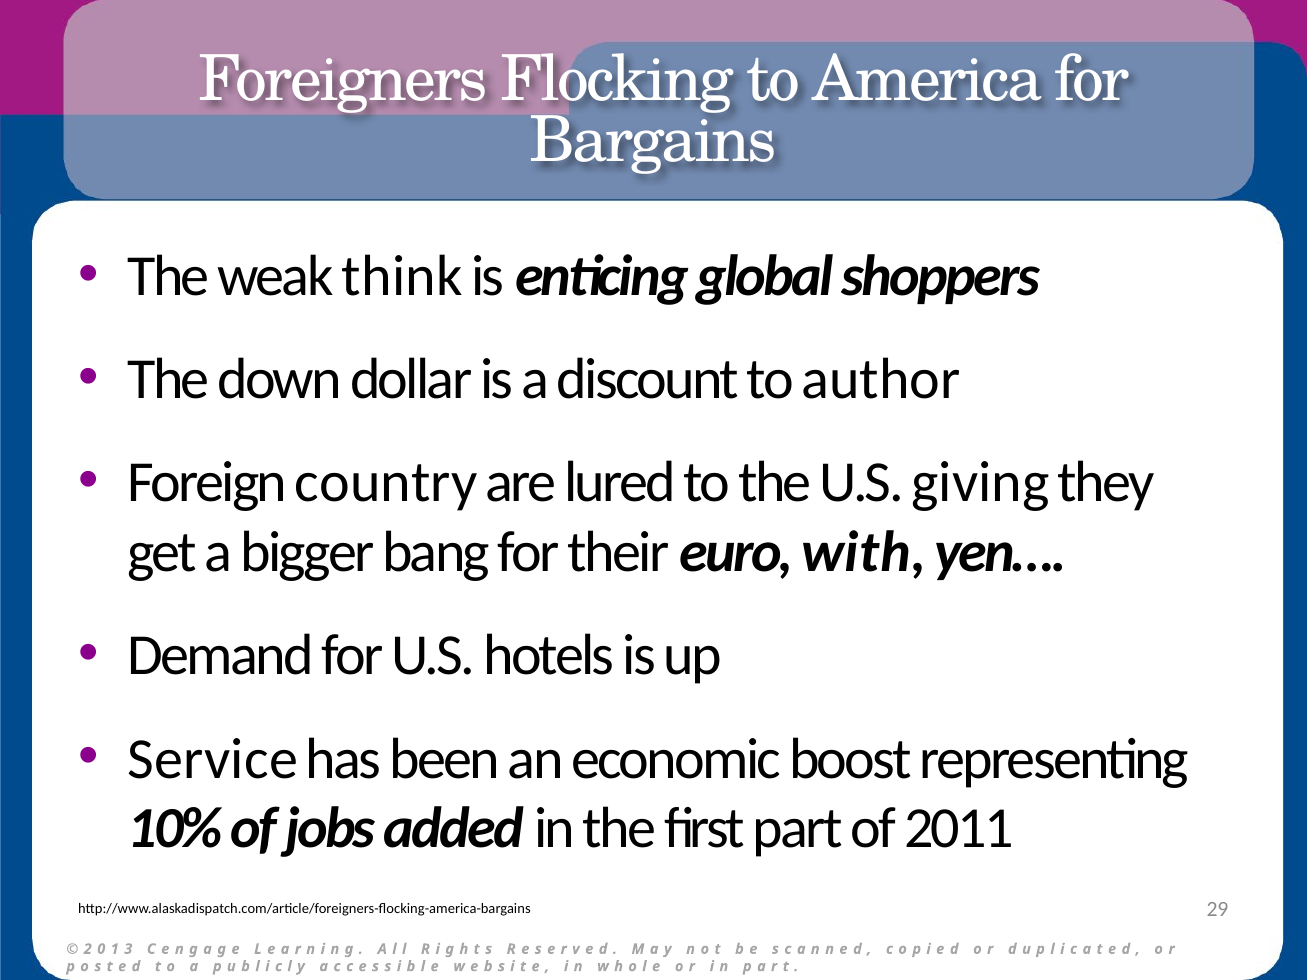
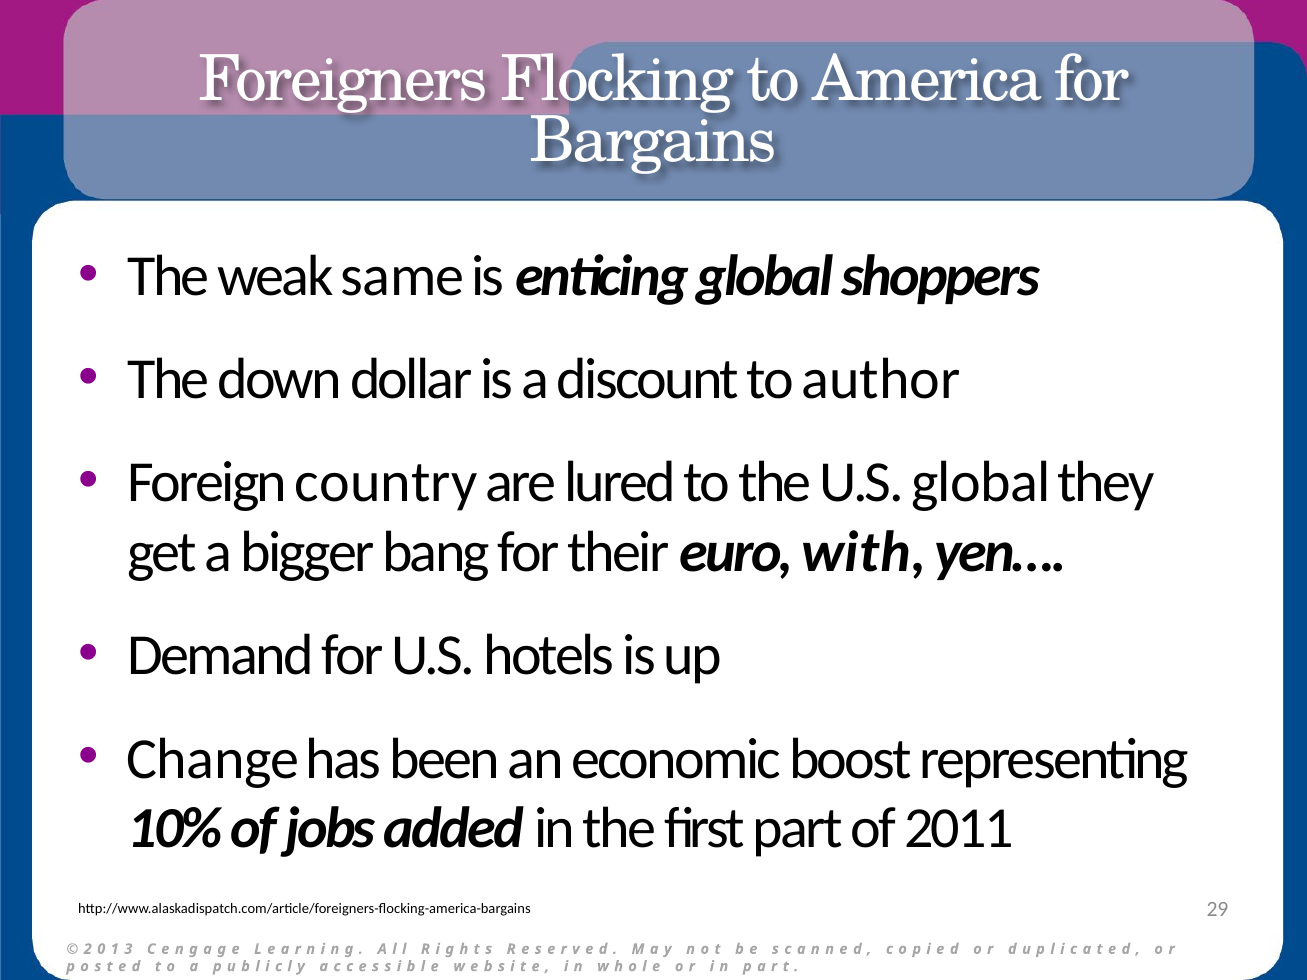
think: think -> same
U.S giving: giving -> global
Service: Service -> Change
